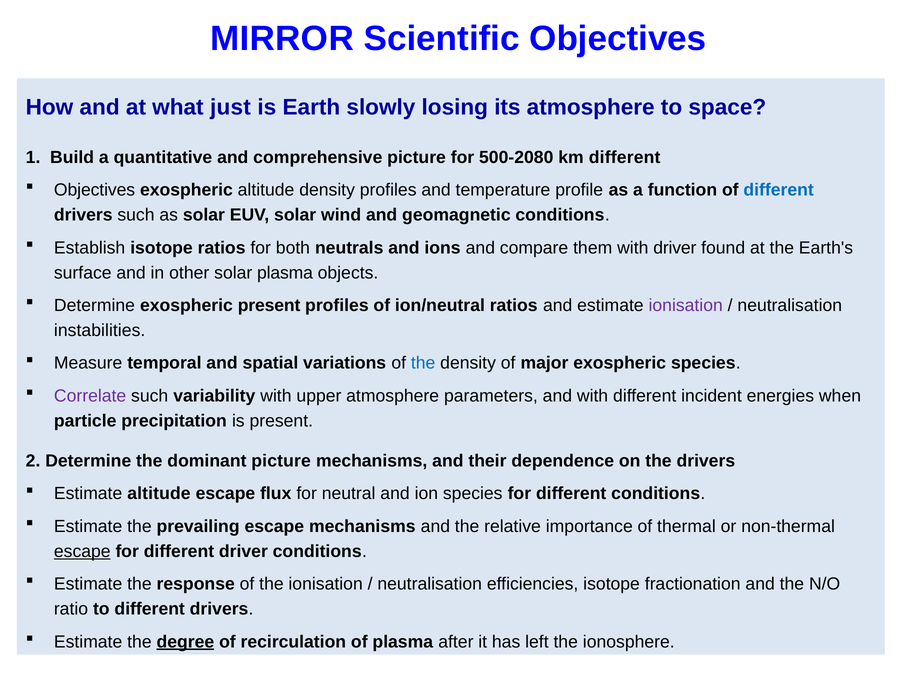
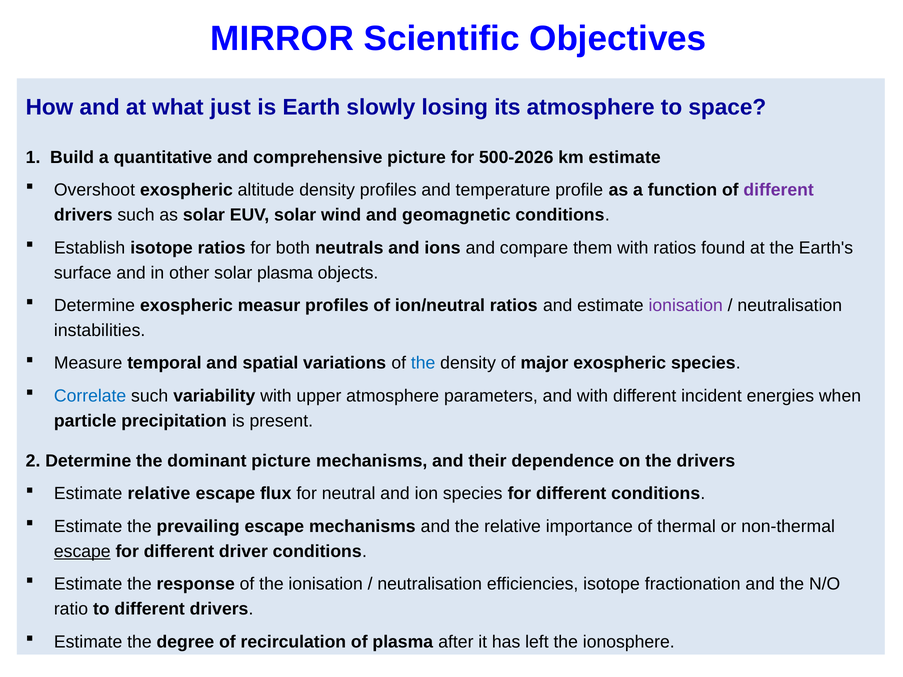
500-2080: 500-2080 -> 500-2026
km different: different -> estimate
Objectives at (95, 190): Objectives -> Overshoot
different at (779, 190) colour: blue -> purple
with driver: driver -> ratios
exospheric present: present -> measur
Correlate colour: purple -> blue
Estimate altitude: altitude -> relative
degree underline: present -> none
